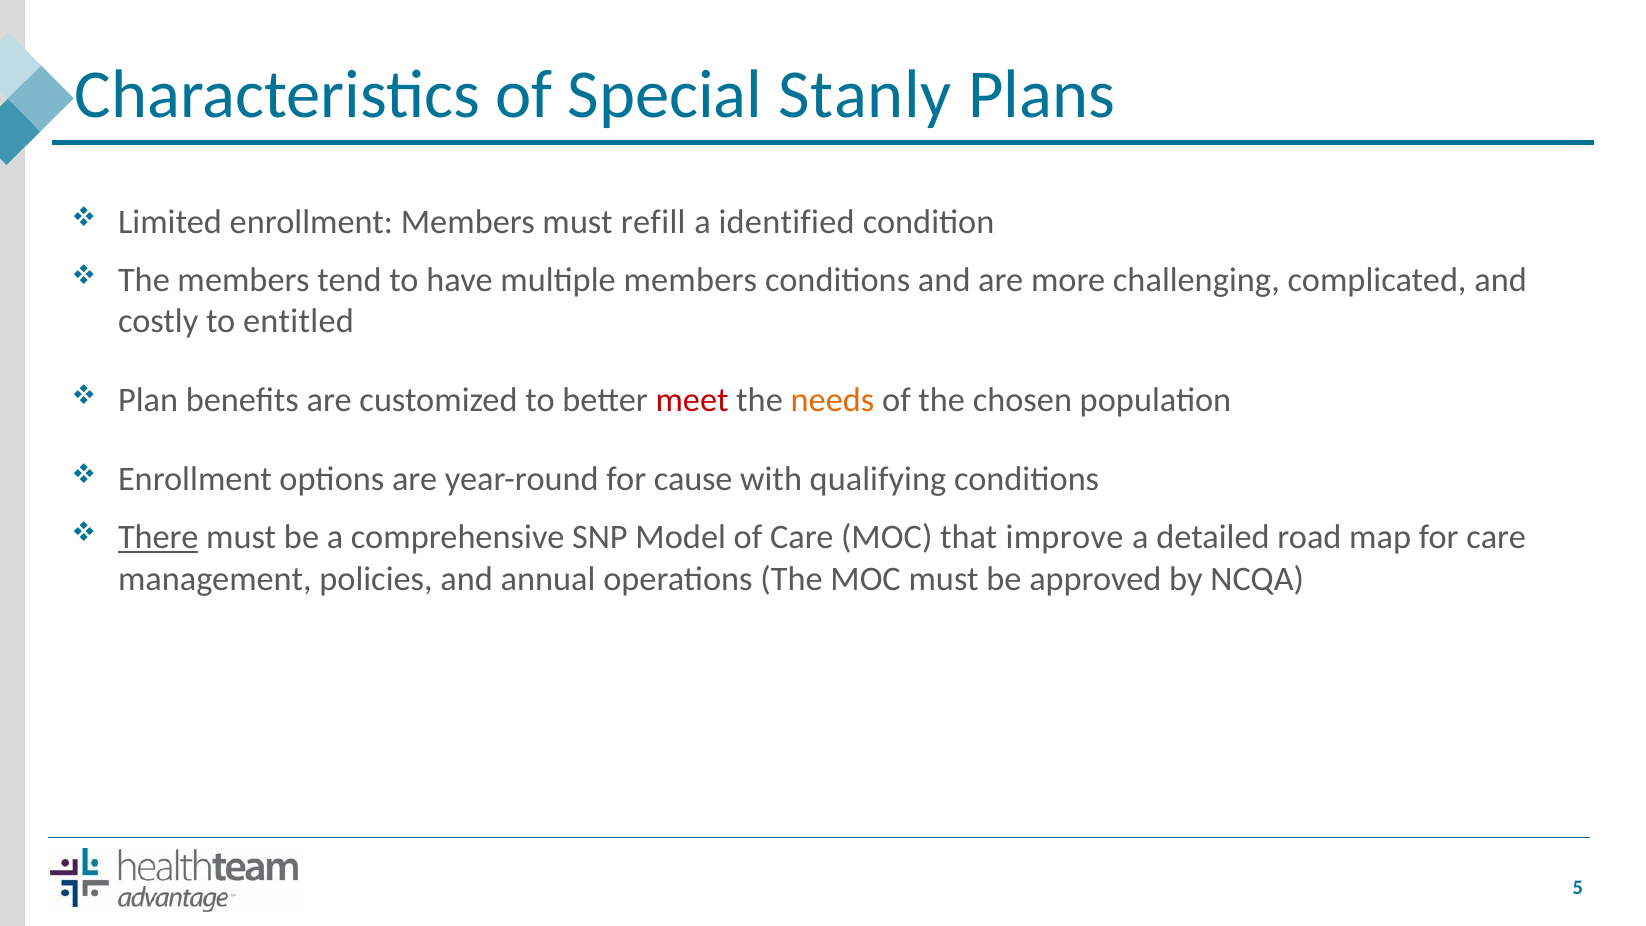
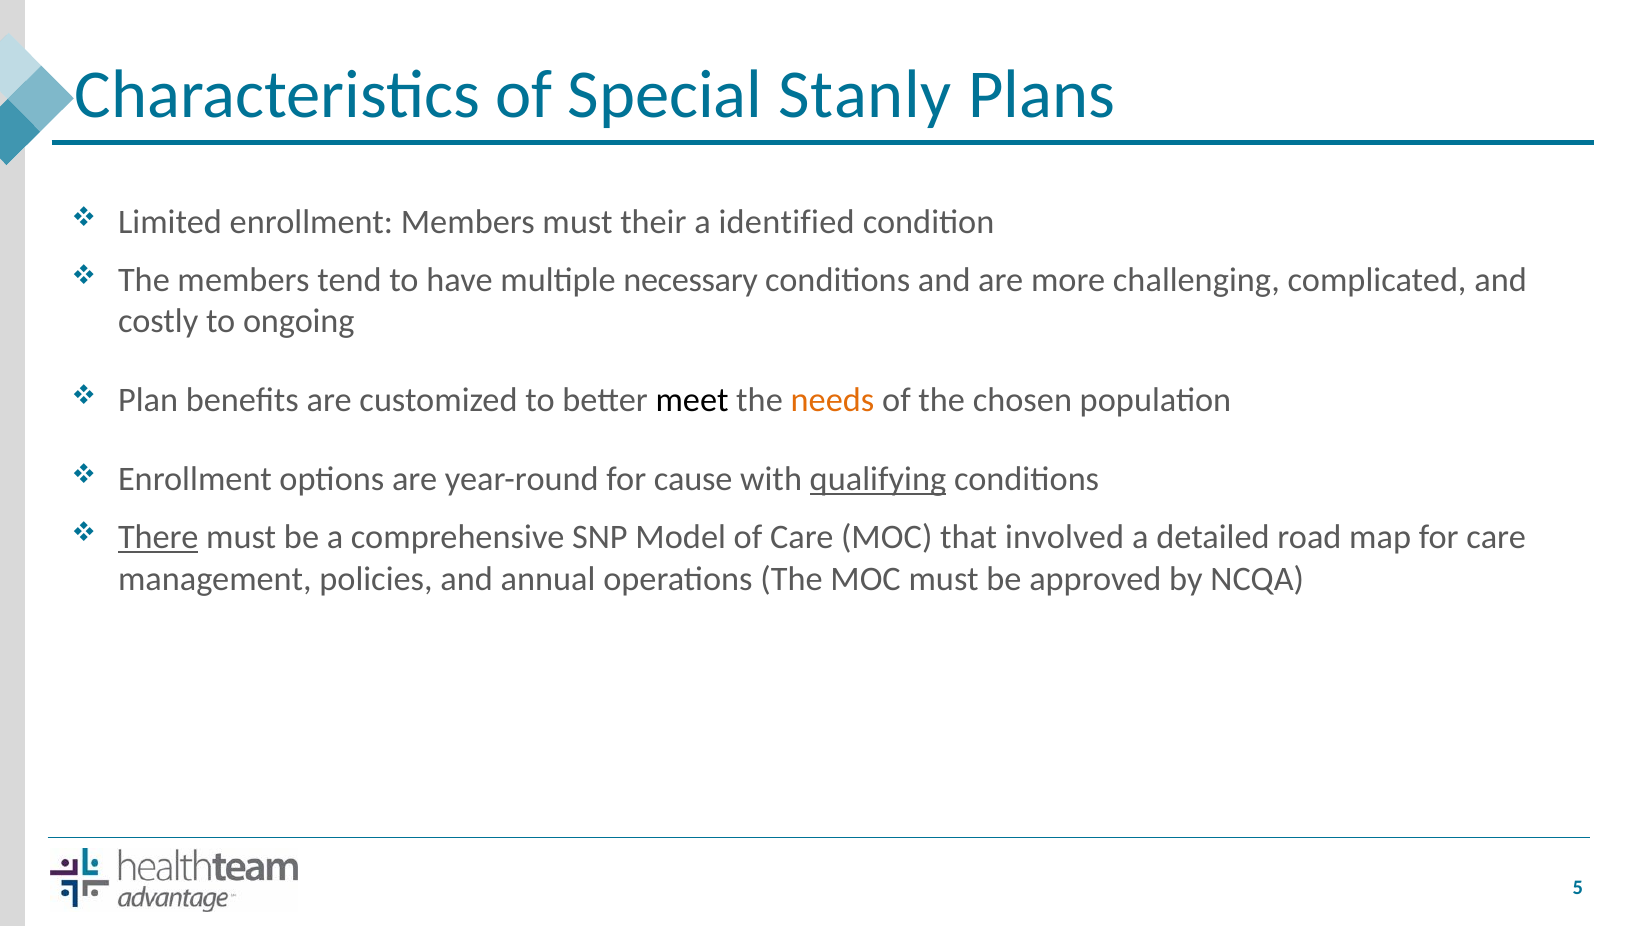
refill: refill -> their
multiple members: members -> necessary
entitled: entitled -> ongoing
meet colour: red -> black
qualifying underline: none -> present
improve: improve -> involved
